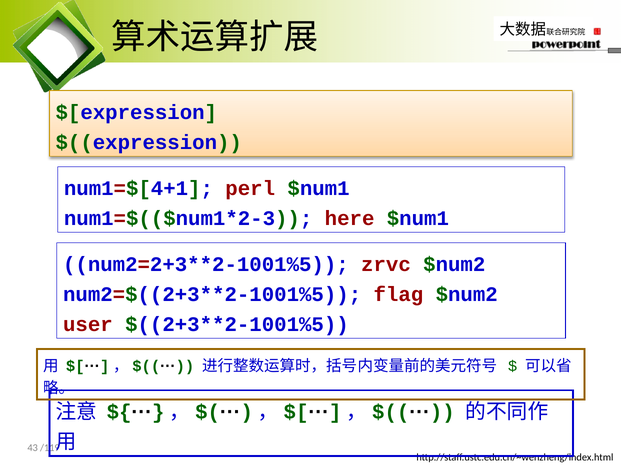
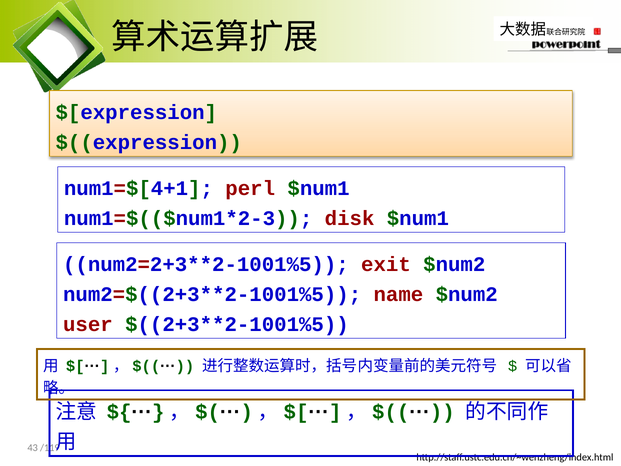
here: here -> disk
zrvc: zrvc -> exit
flag: flag -> name
